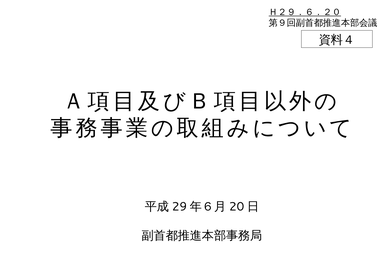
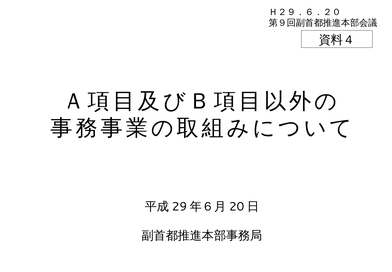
Ｈ２９．６．２０ underline: present -> none
